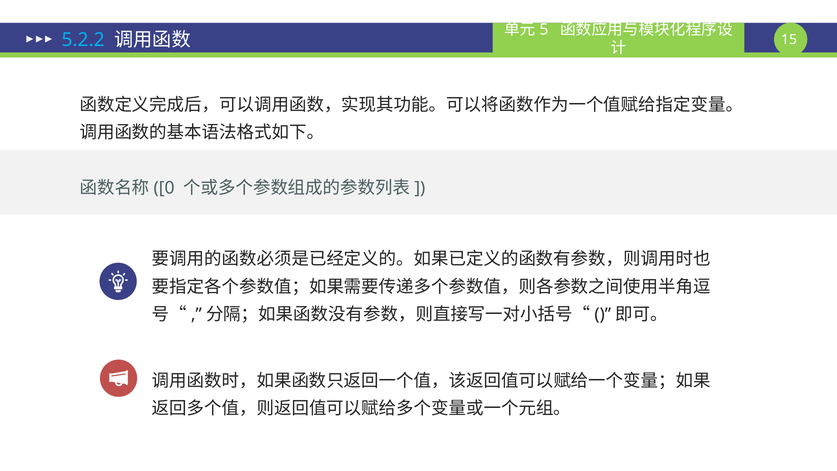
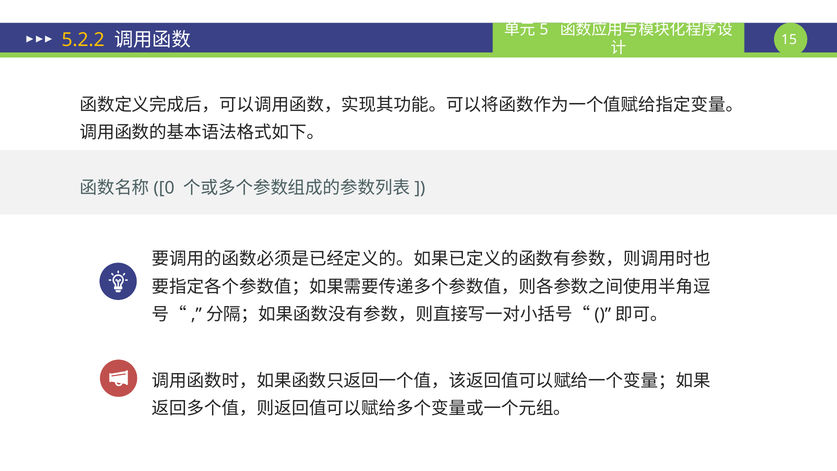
5.2.2 colour: light blue -> yellow
